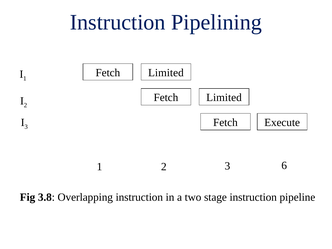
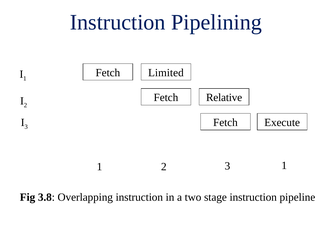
Limited at (224, 98): Limited -> Relative
2 3 6: 6 -> 1
